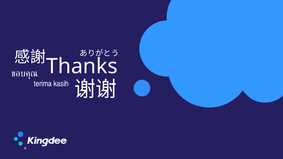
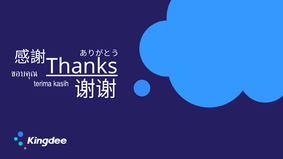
Thanks underline: none -> present
